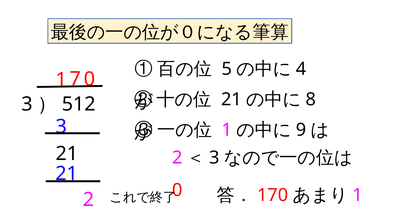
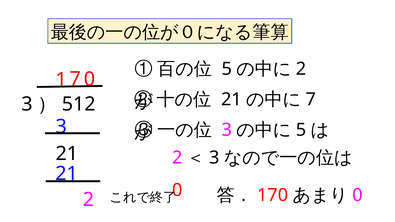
4 at (301, 69): 4 -> 2
8 at (311, 100): 8 -> 7
1 at (227, 130): 1 -> 3
9 at (301, 130): 9 -> 5
1 at (358, 195): 1 -> 0
